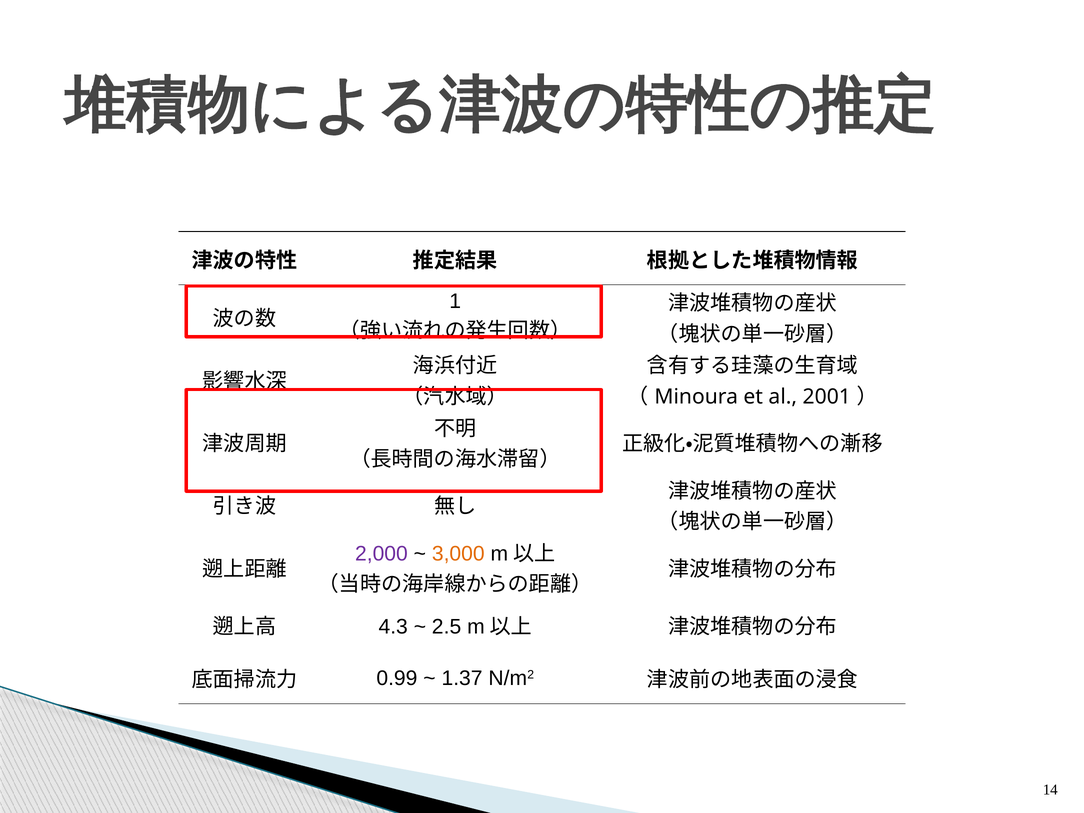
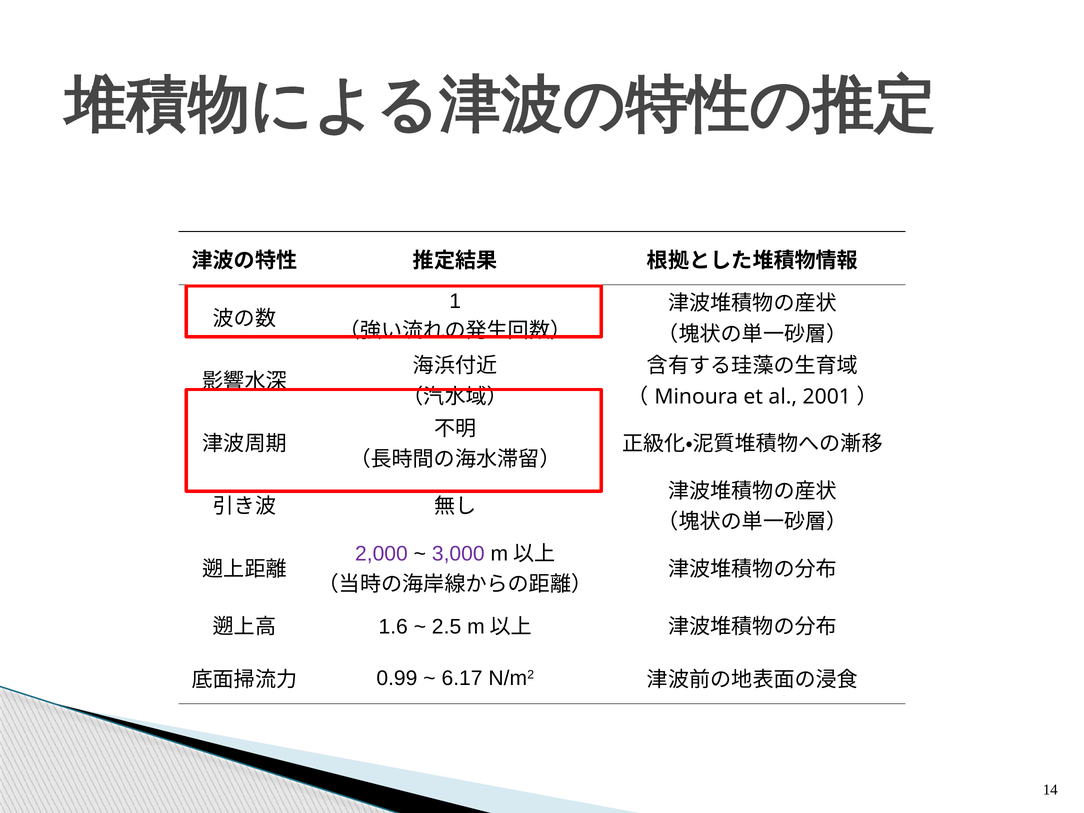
3,000 colour: orange -> purple
4.3: 4.3 -> 1.6
1.37: 1.37 -> 6.17
